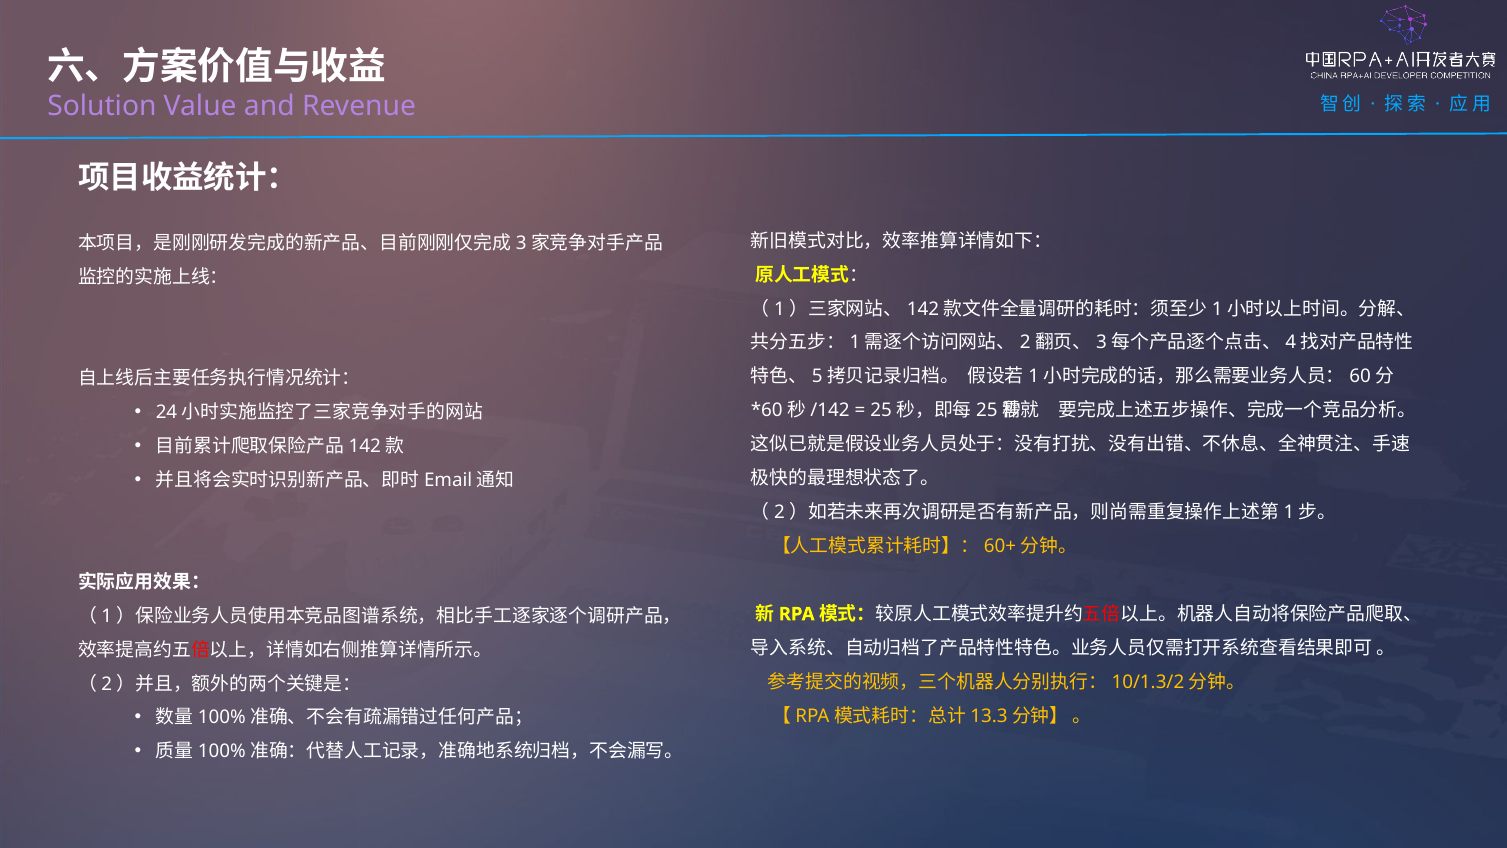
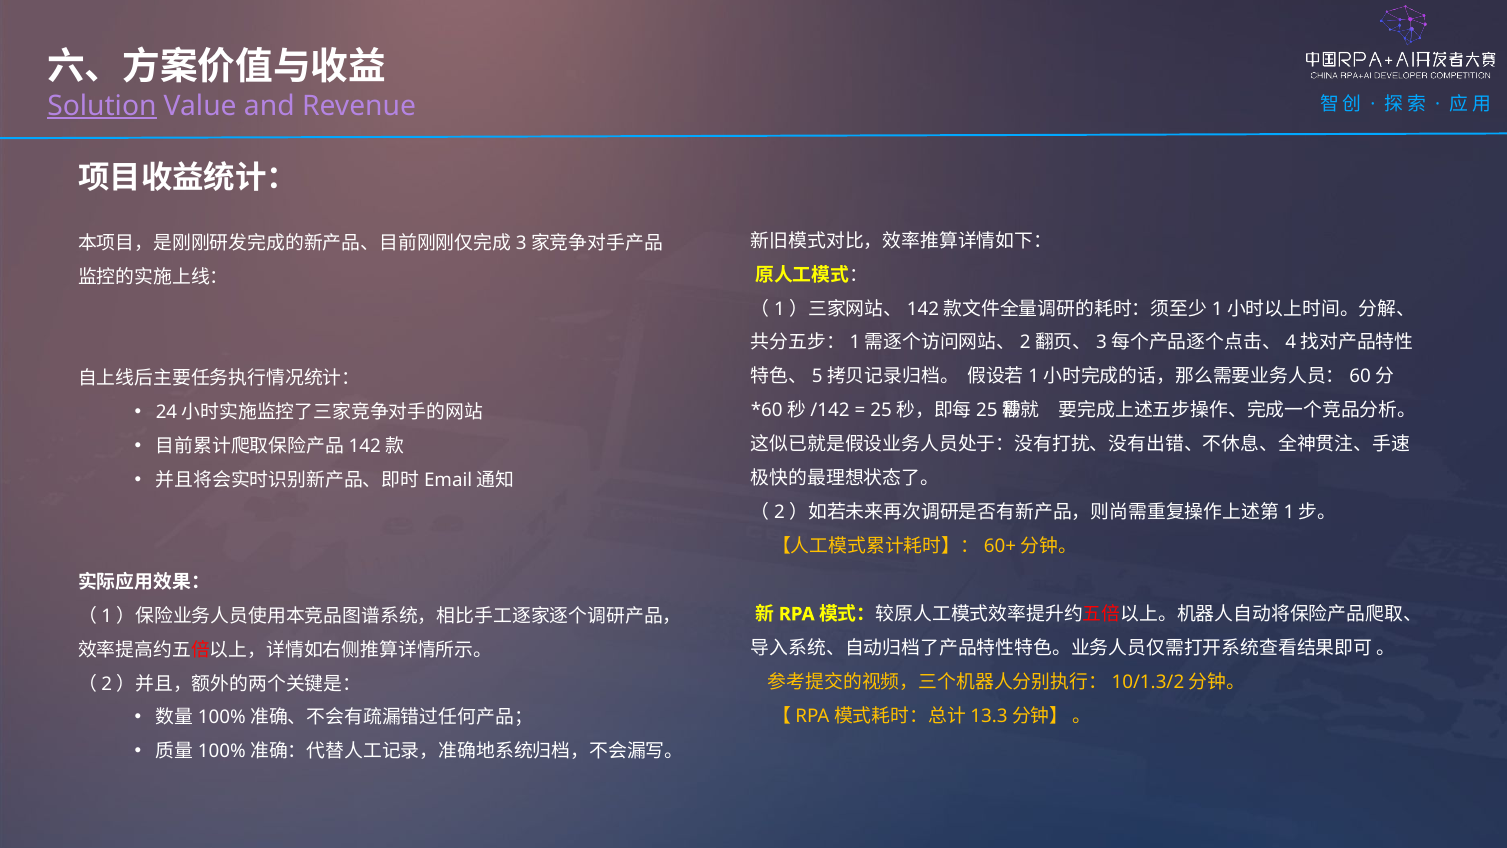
Solution underline: none -> present
